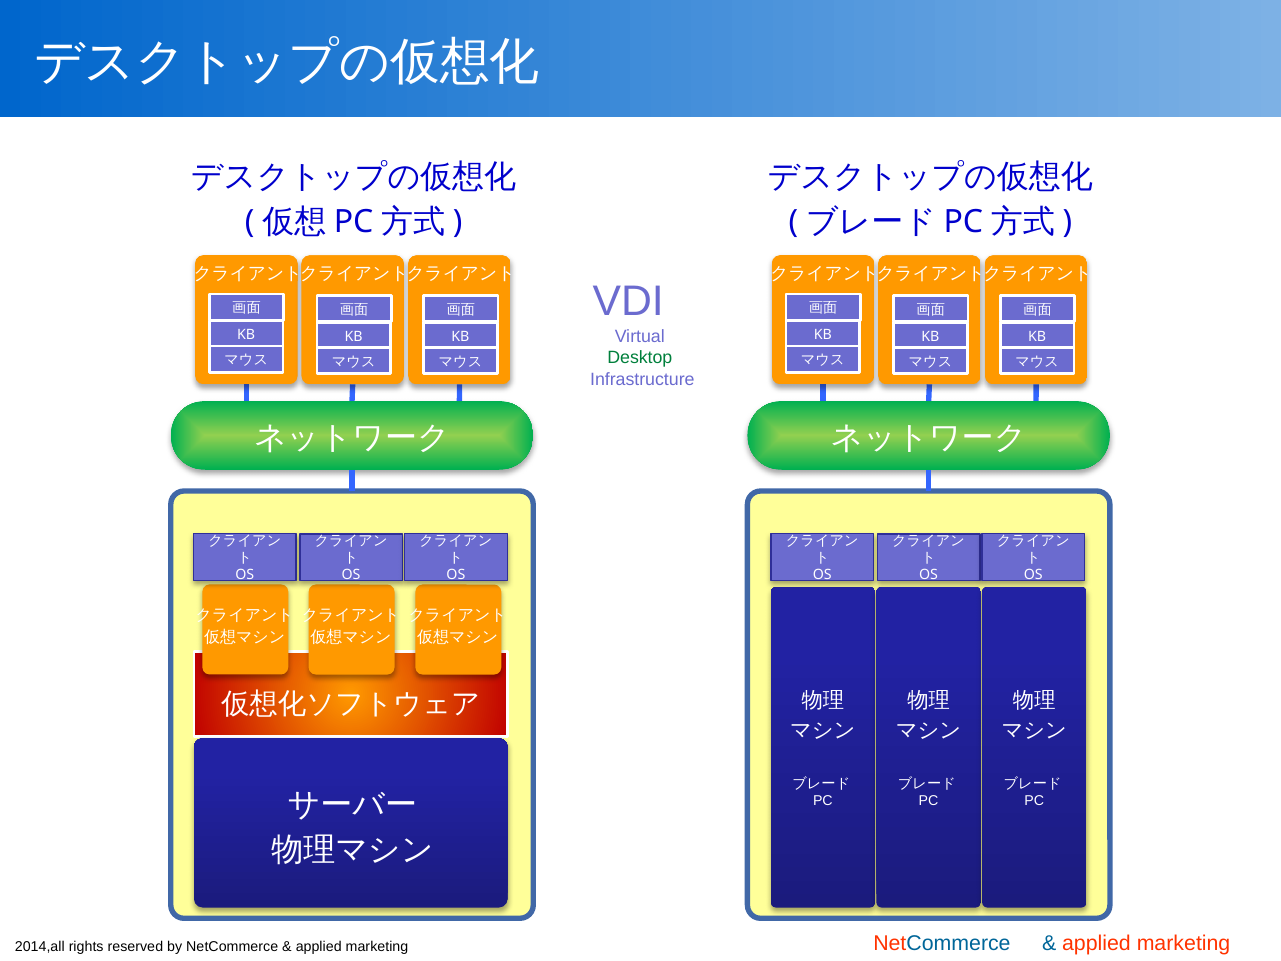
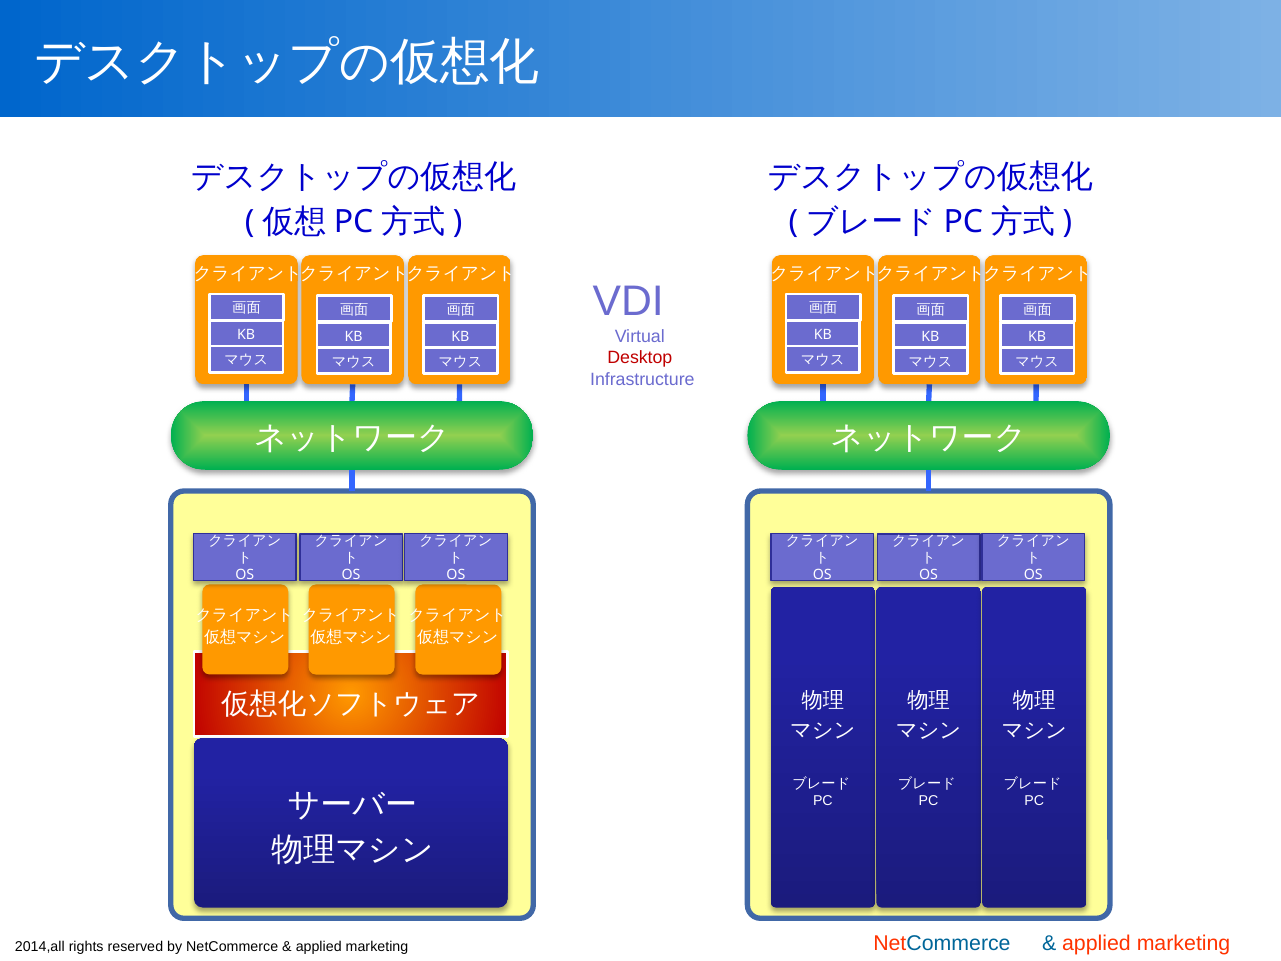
Desktop colour: green -> red
